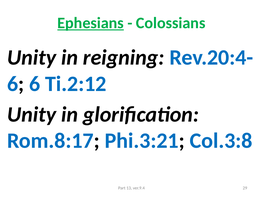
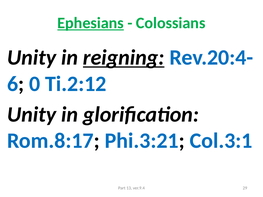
reigning underline: none -> present
6 at (35, 84): 6 -> 0
Col.3:8: Col.3:8 -> Col.3:1
